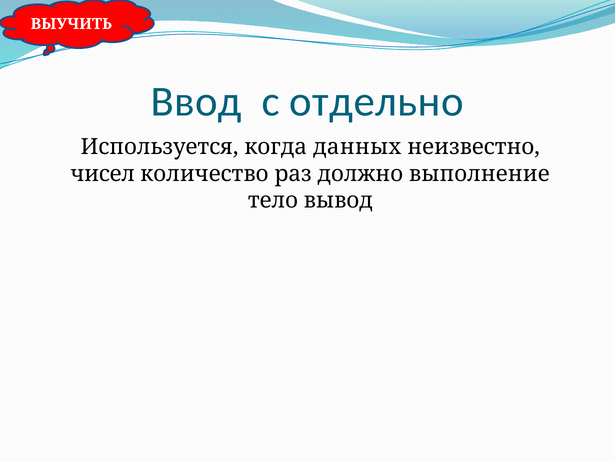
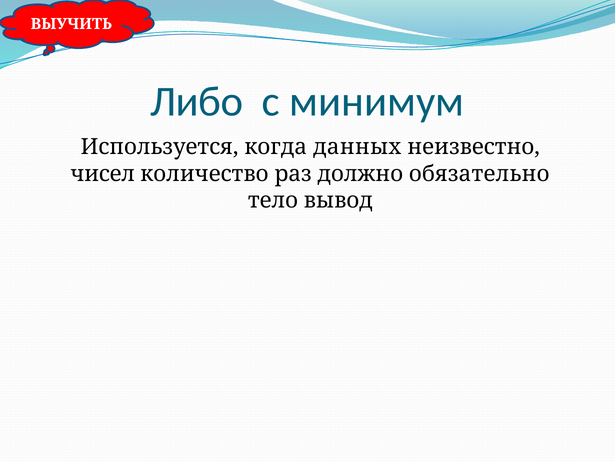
Ввод: Ввод -> Либо
отдельно: отдельно -> минимум
выполнение: выполнение -> обязательно
